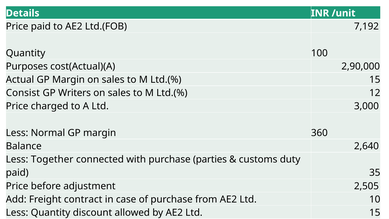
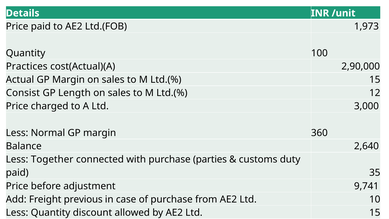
7,192: 7,192 -> 1,973
Purposes: Purposes -> Practices
GP Writers: Writers -> Length
2,505: 2,505 -> 9,741
contract: contract -> previous
